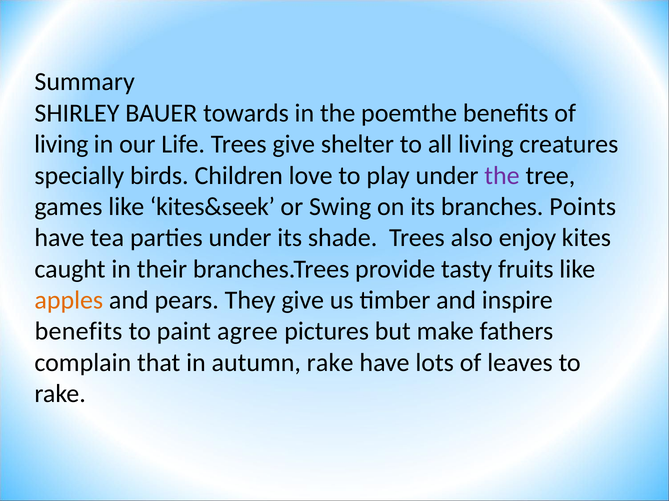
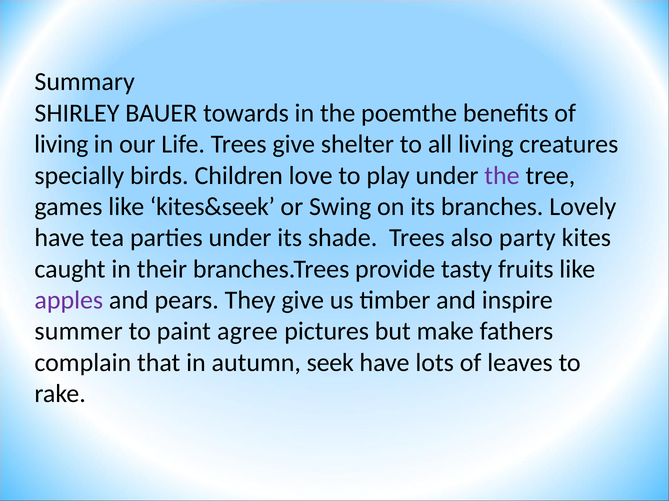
Points: Points -> Lovely
enjoy: enjoy -> party
apples colour: orange -> purple
benefits at (79, 332): benefits -> summer
autumn rake: rake -> seek
